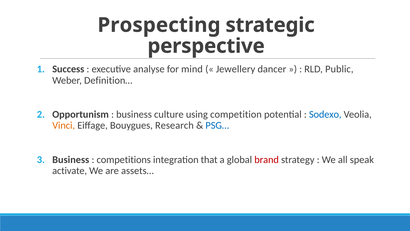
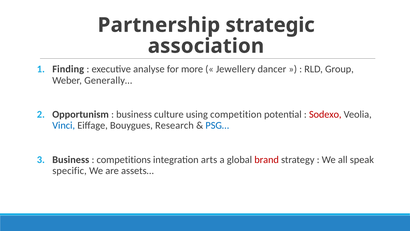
Prospecting: Prospecting -> Partnership
perspective: perspective -> association
Success: Success -> Finding
mind: mind -> more
Public: Public -> Group
Definition…: Definition… -> Generally…
Sodexo colour: blue -> red
Vinci colour: orange -> blue
that: that -> arts
activate: activate -> specific
